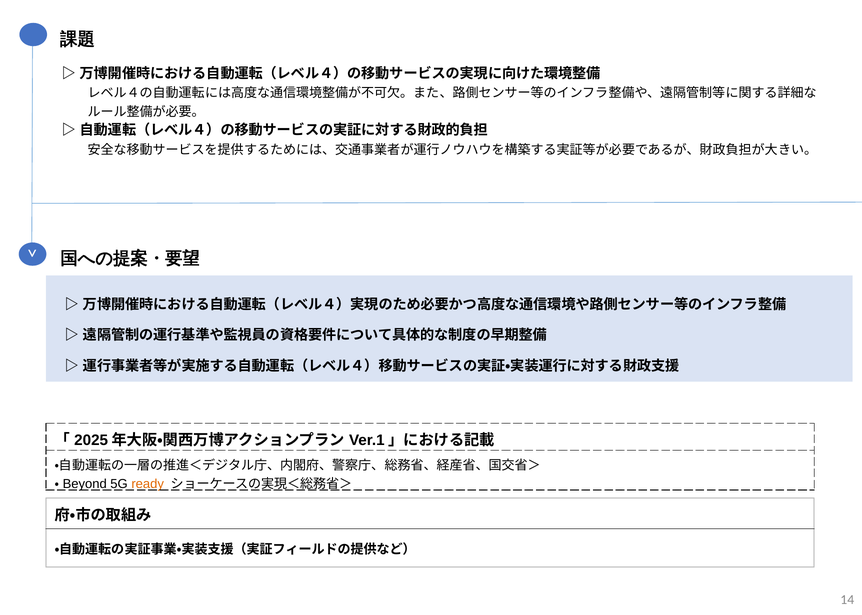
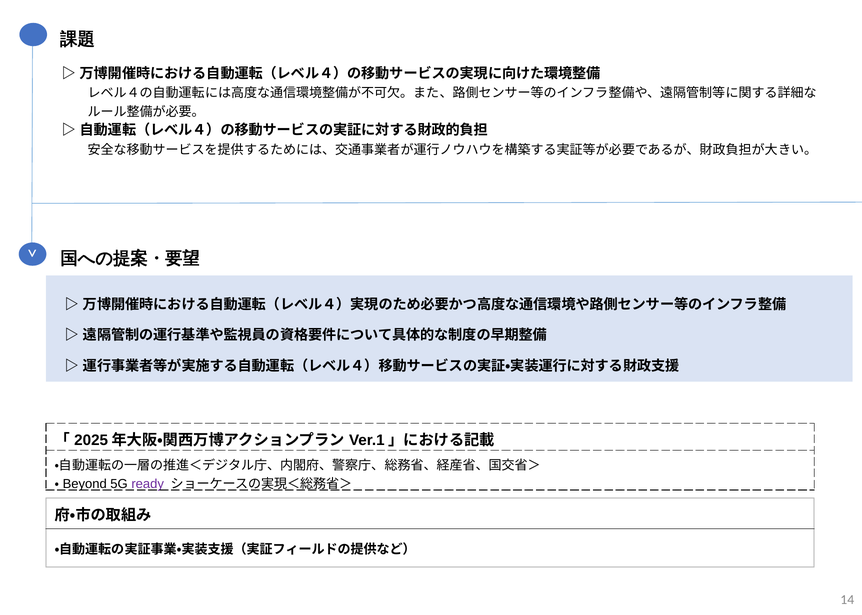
ready colour: orange -> purple
